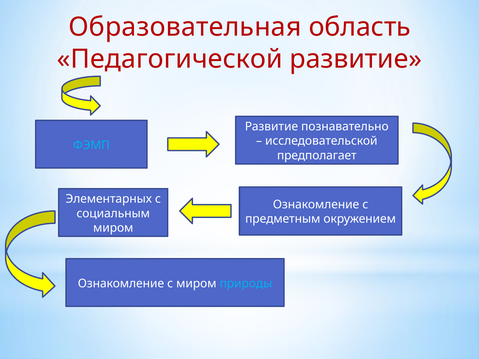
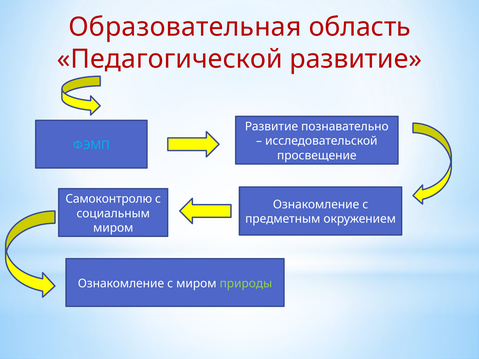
предполагает: предполагает -> просвещение
Элементарных: Элементарных -> Самоконтролю
природы colour: light blue -> light green
